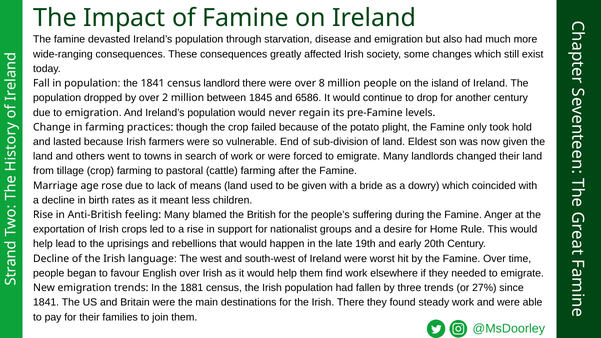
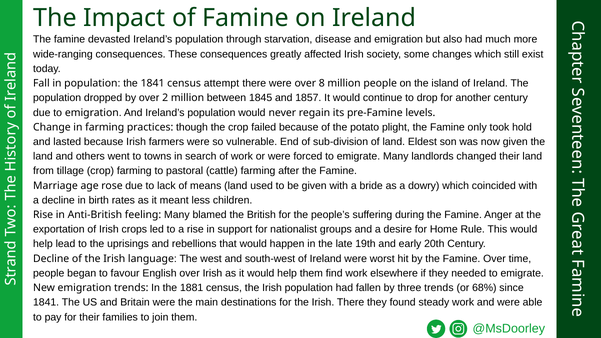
landlord: landlord -> attempt
6586: 6586 -> 1857
27%: 27% -> 68%
